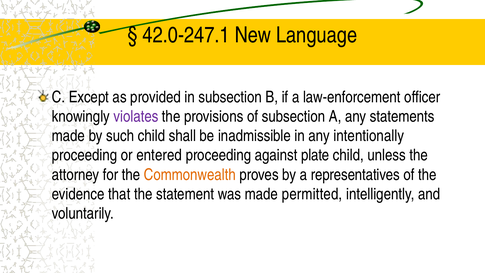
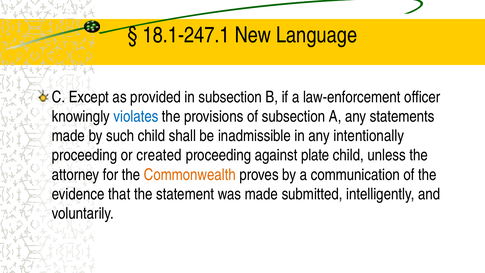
42.0-247.1: 42.0-247.1 -> 18.1-247.1
violates colour: purple -> blue
entered: entered -> created
representatives: representatives -> communication
permitted: permitted -> submitted
